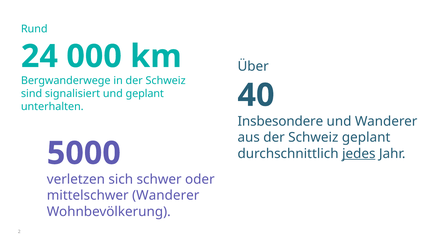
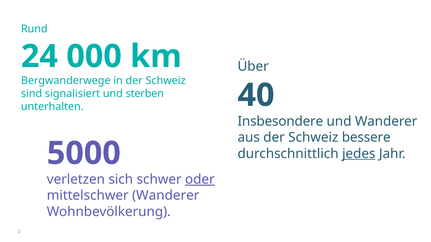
und geplant: geplant -> sterben
Schweiz geplant: geplant -> bessere
oder underline: none -> present
